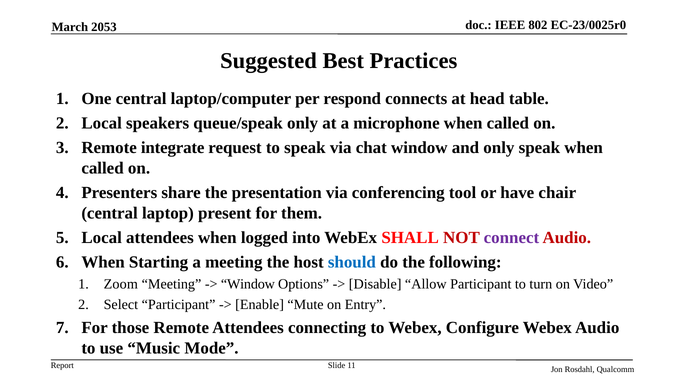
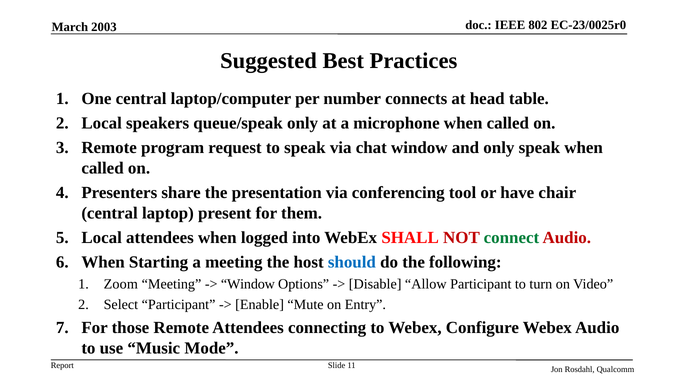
2053: 2053 -> 2003
respond: respond -> number
integrate: integrate -> program
connect colour: purple -> green
